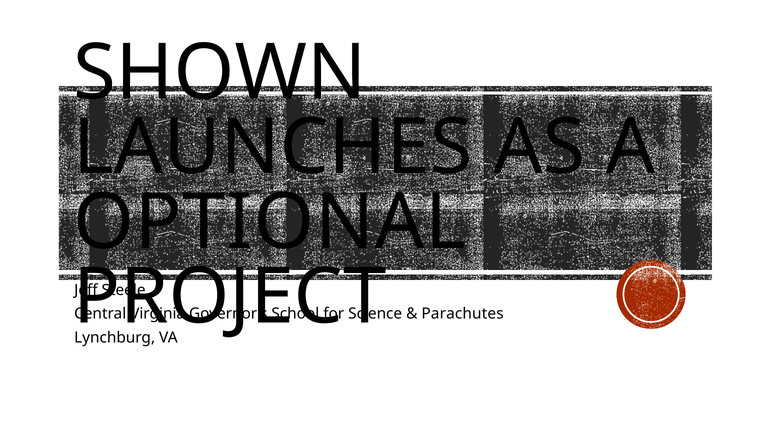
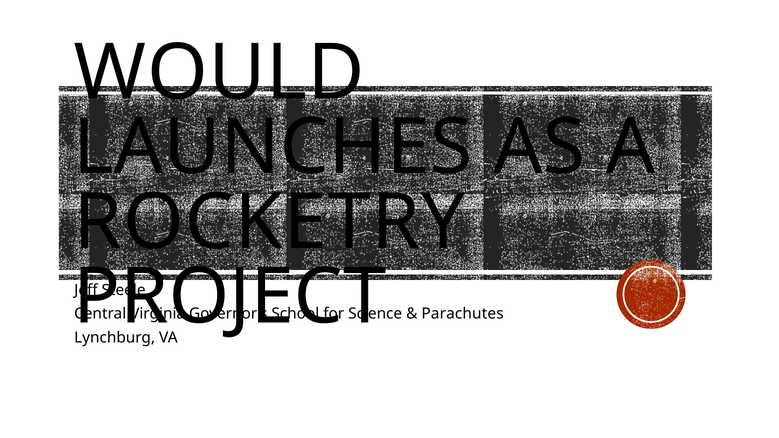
SHOWN: SHOWN -> WOULD
OPTIONAL: OPTIONAL -> ROCKETRY
